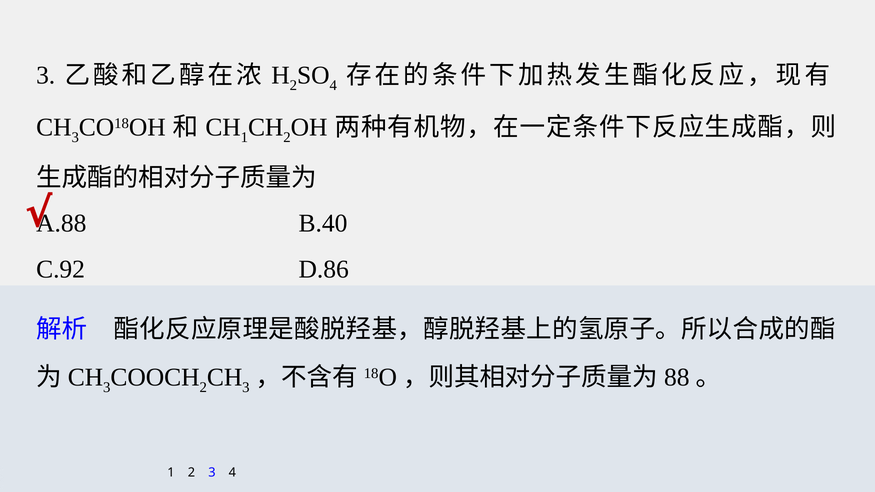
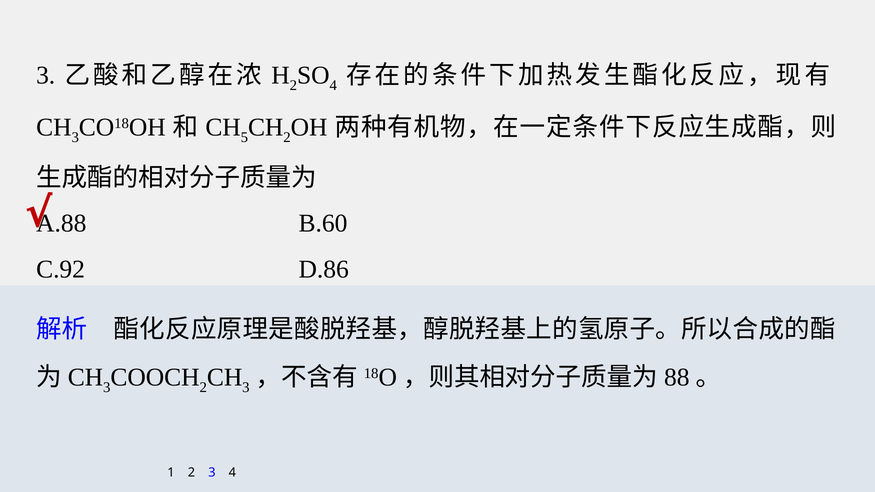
1 at (244, 138): 1 -> 5
B.40: B.40 -> B.60
